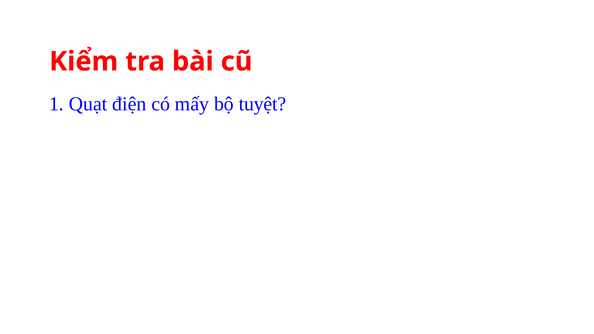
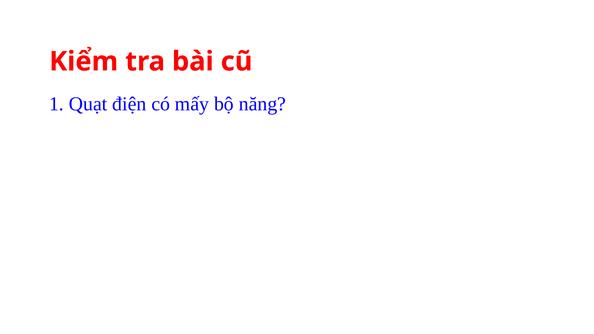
tuyệt: tuyệt -> năng
